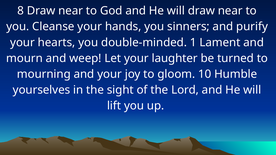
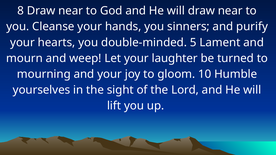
1: 1 -> 5
